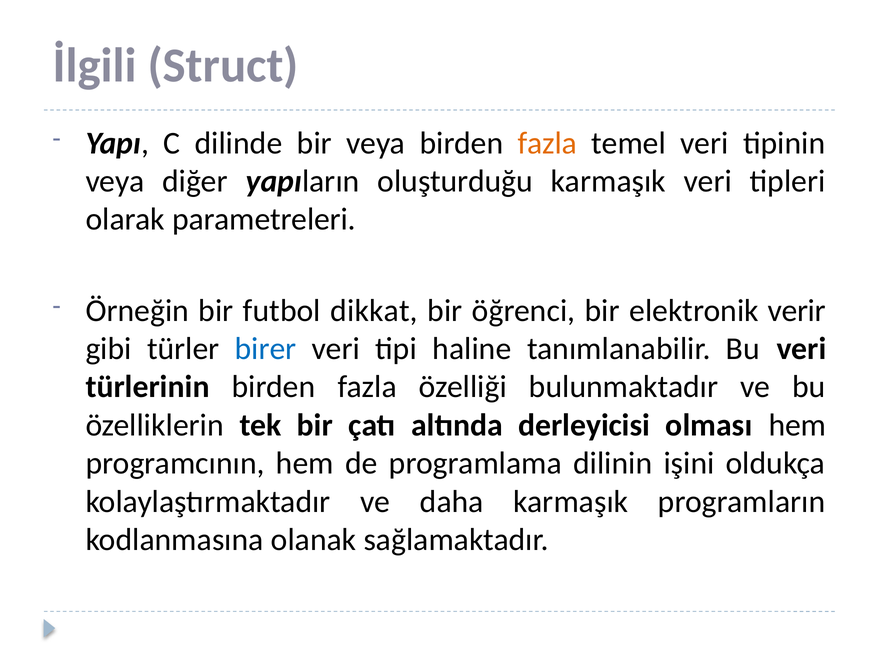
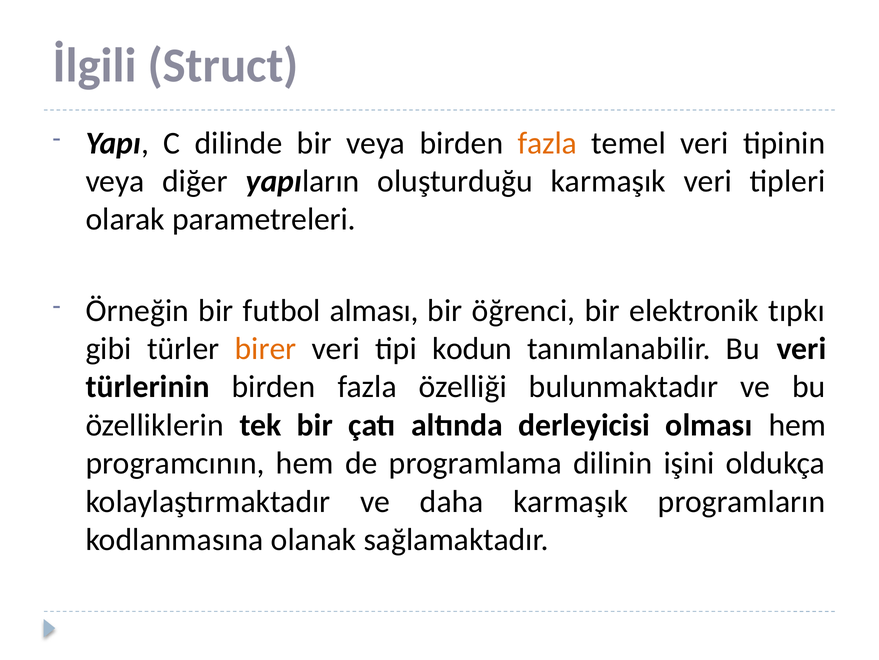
dikkat: dikkat -> alması
verir: verir -> tıpkı
birer colour: blue -> orange
haline: haline -> kodun
